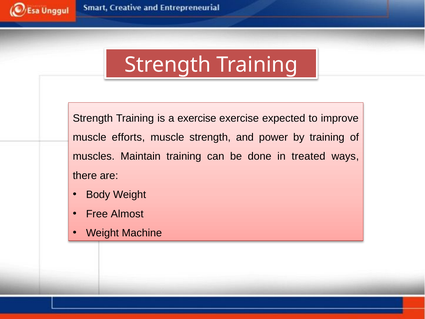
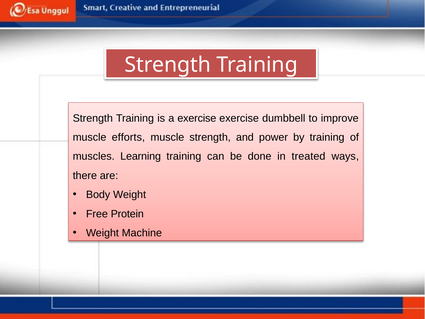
expected: expected -> dumbbell
Maintain: Maintain -> Learning
Almost: Almost -> Protein
